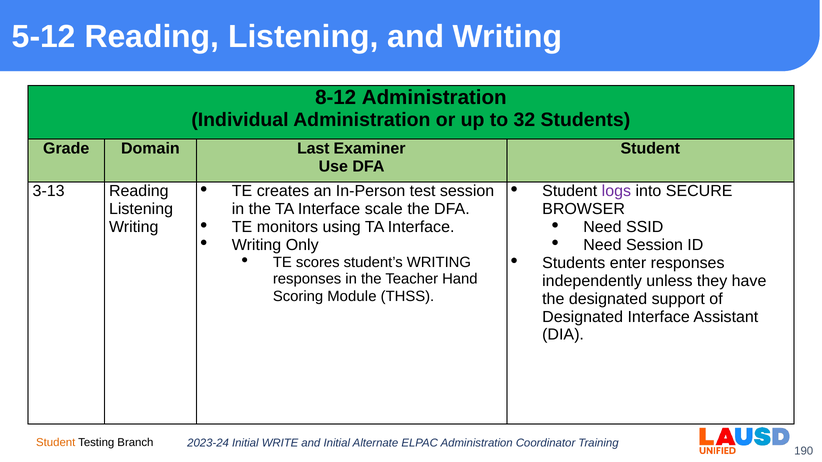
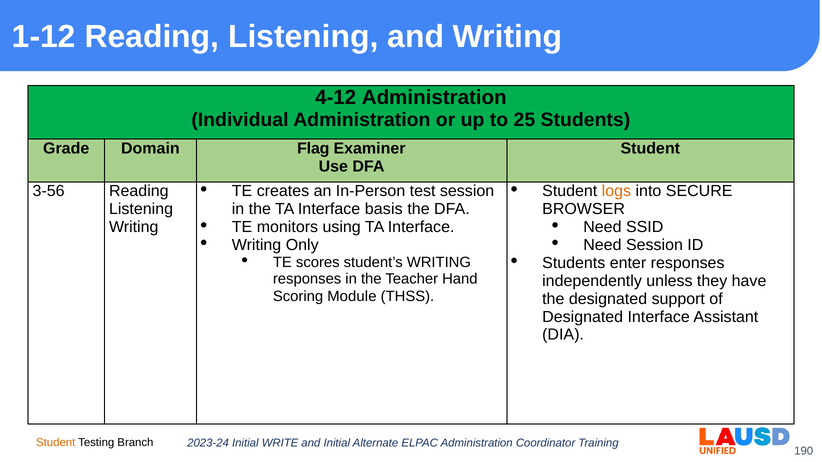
5-12: 5-12 -> 1-12
8-12: 8-12 -> 4-12
32: 32 -> 25
Last: Last -> Flag
logs colour: purple -> orange
3-13: 3-13 -> 3-56
scale: scale -> basis
